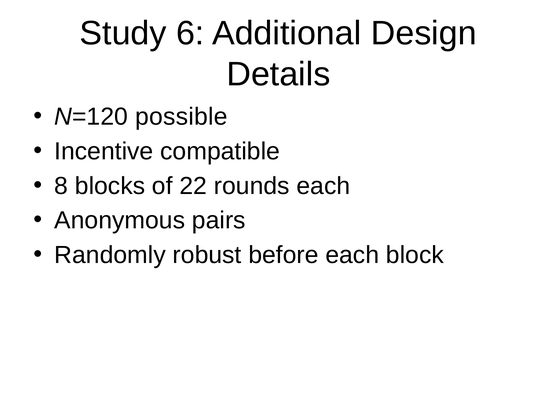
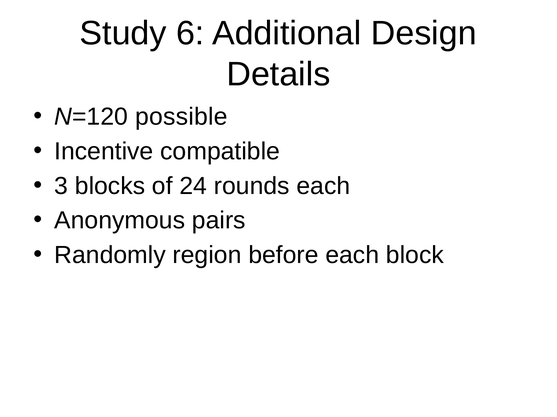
8: 8 -> 3
22: 22 -> 24
robust: robust -> region
